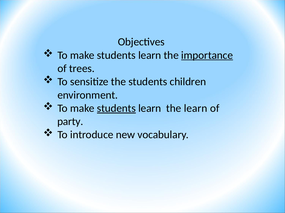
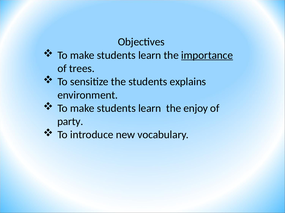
children: children -> explains
students at (116, 109) underline: present -> none
the learn: learn -> enjoy
